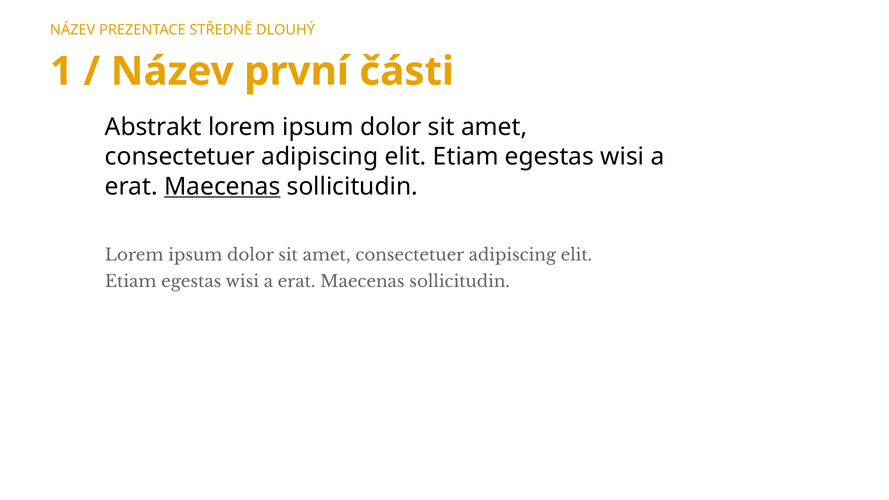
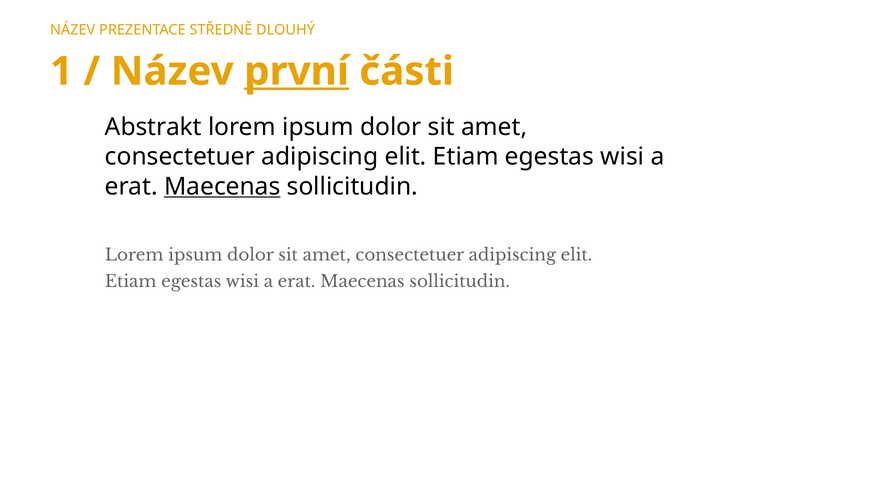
první underline: none -> present
